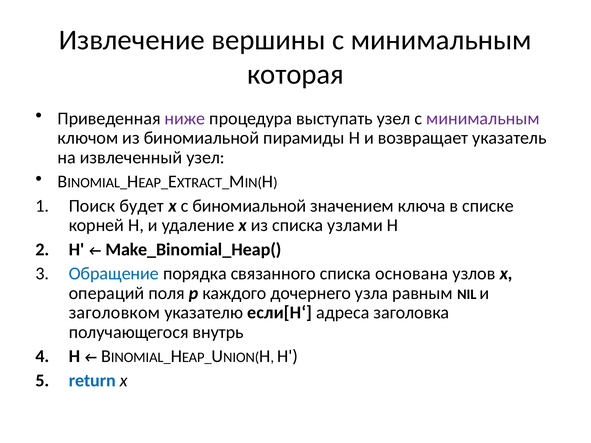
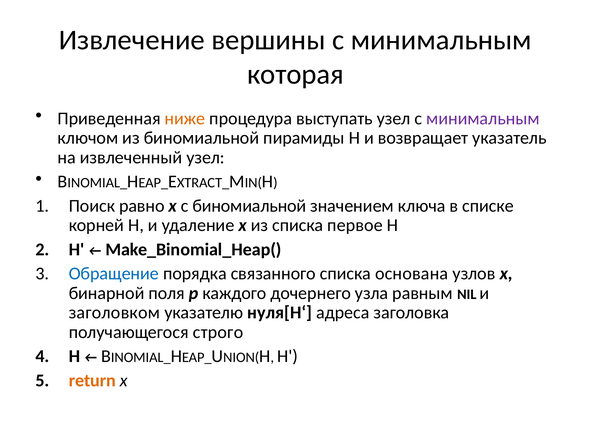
ниже colour: purple -> orange
будет: будет -> равно
узлами: узлами -> первое
операций: операций -> бинарной
если[H‘: если[H‘ -> нуля[H‘
внутрь: внутрь -> строго
return colour: blue -> orange
